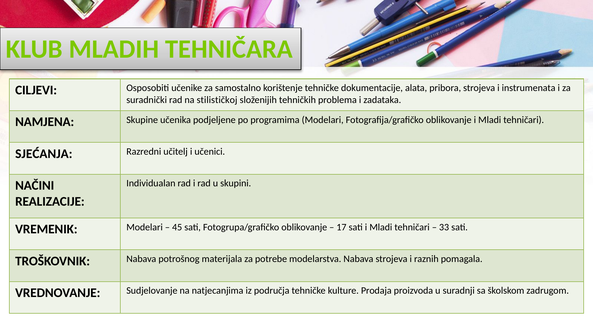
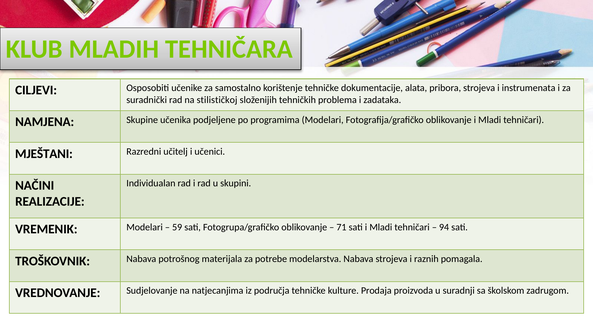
SJEĆANJA: SJEĆANJA -> MJEŠTANI
45: 45 -> 59
17: 17 -> 71
33: 33 -> 94
